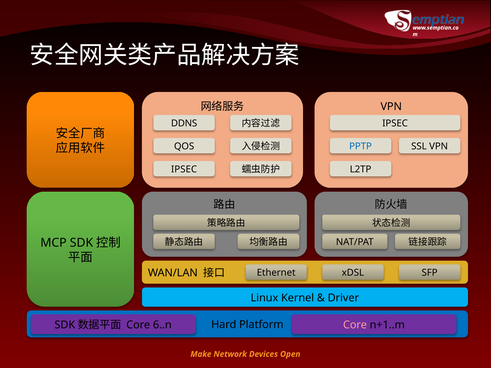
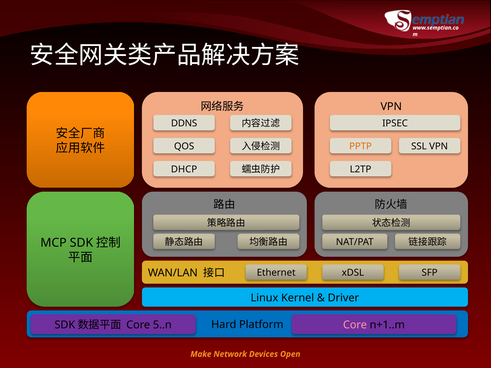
PPTP colour: blue -> orange
IPSEC at (184, 169): IPSEC -> DHCP
6..n: 6..n -> 5..n
